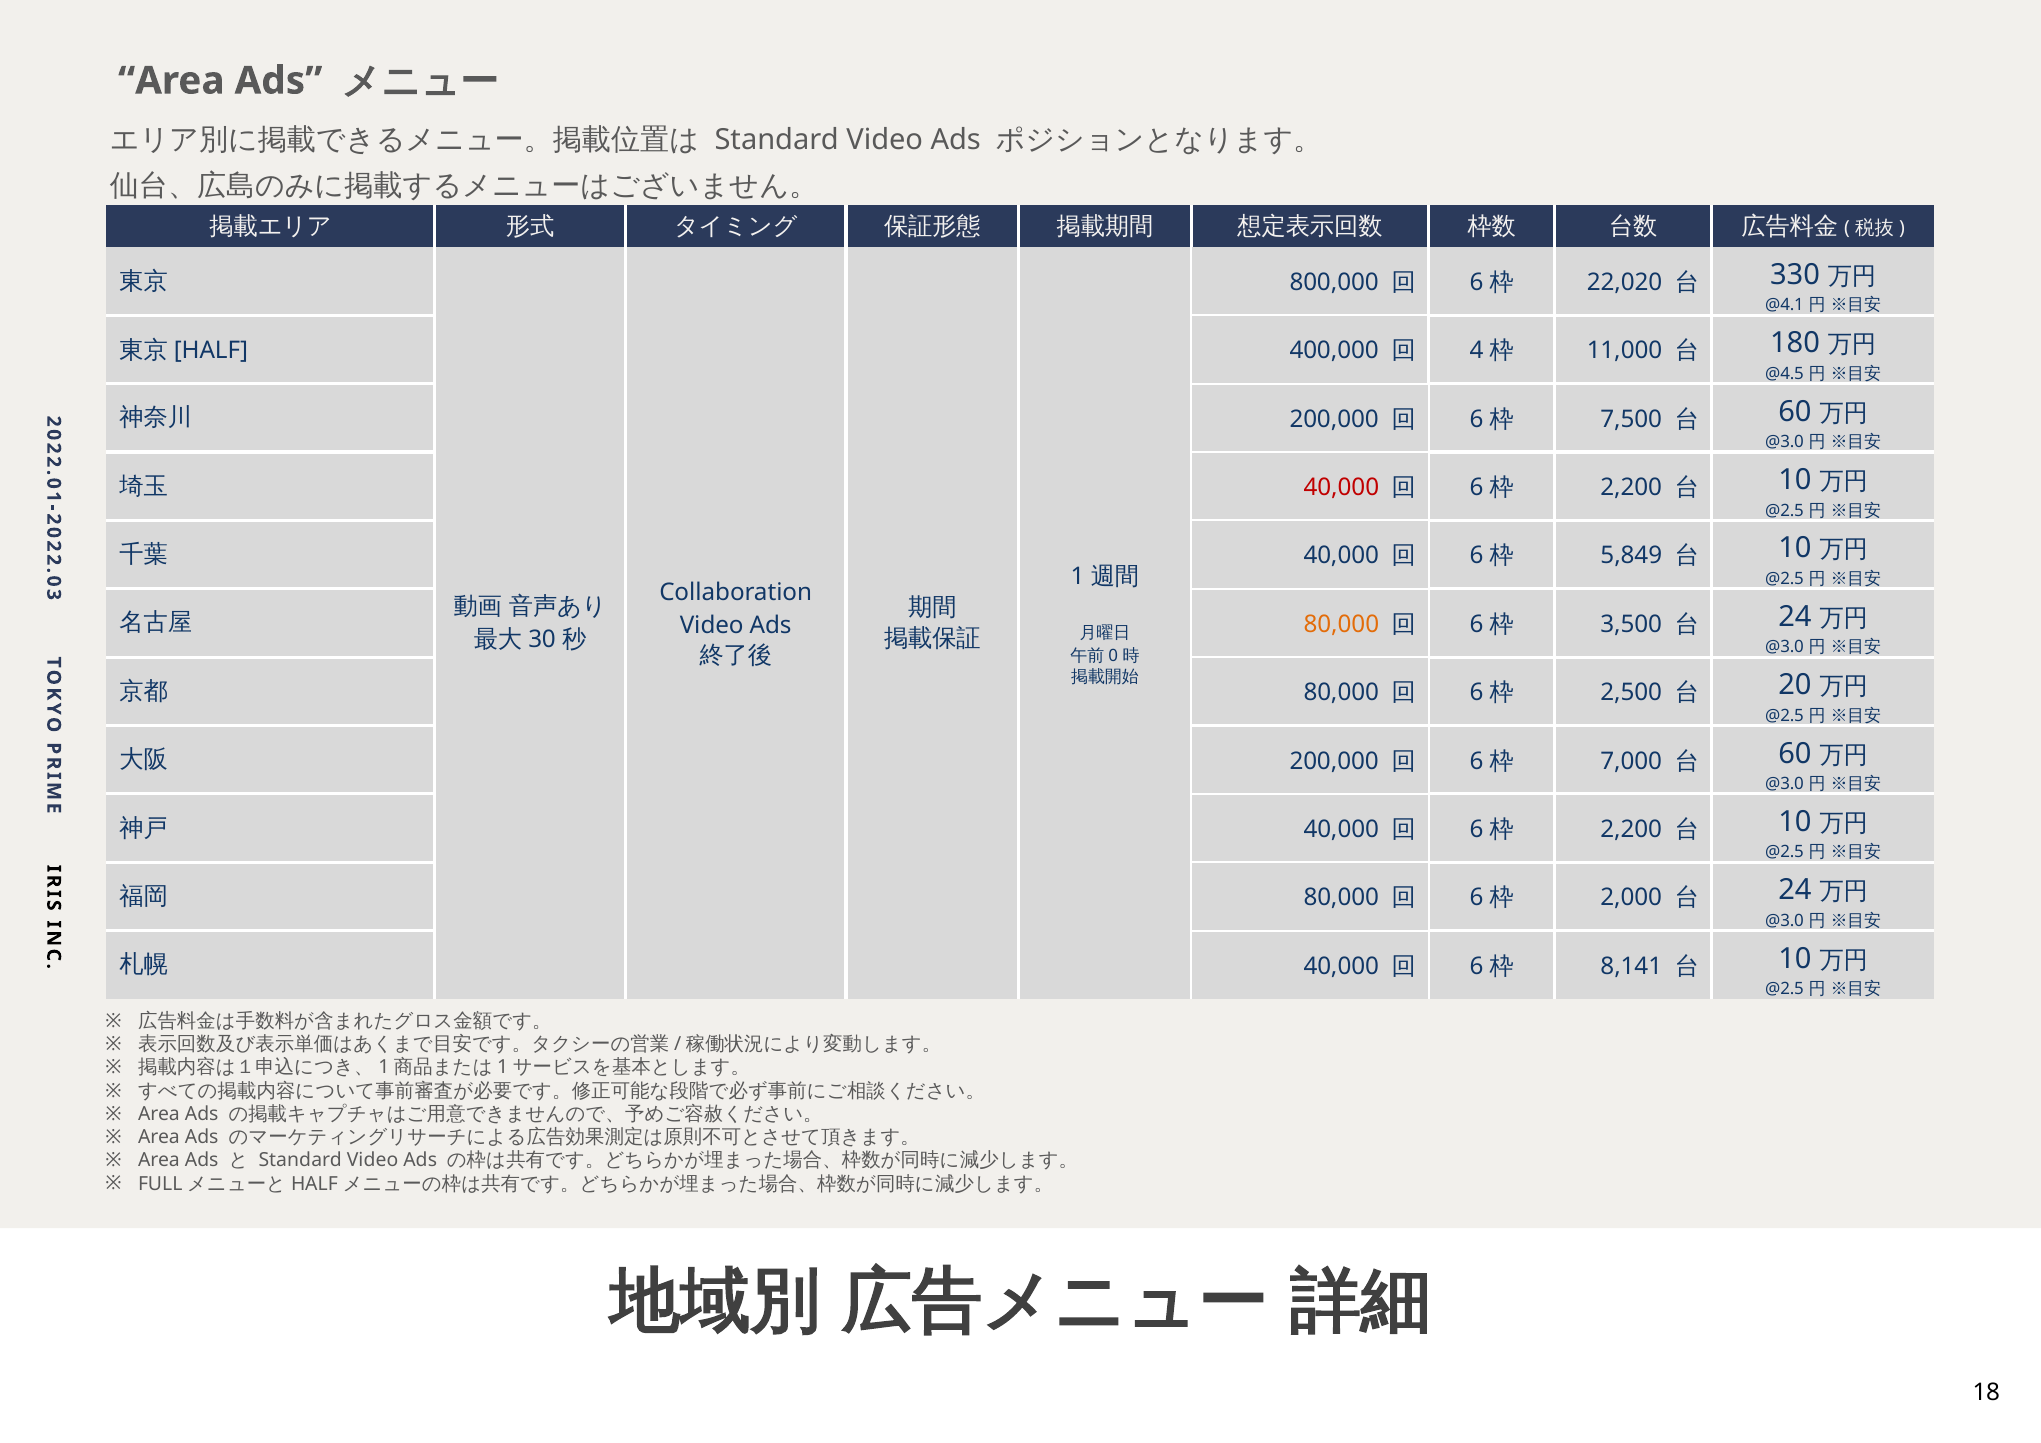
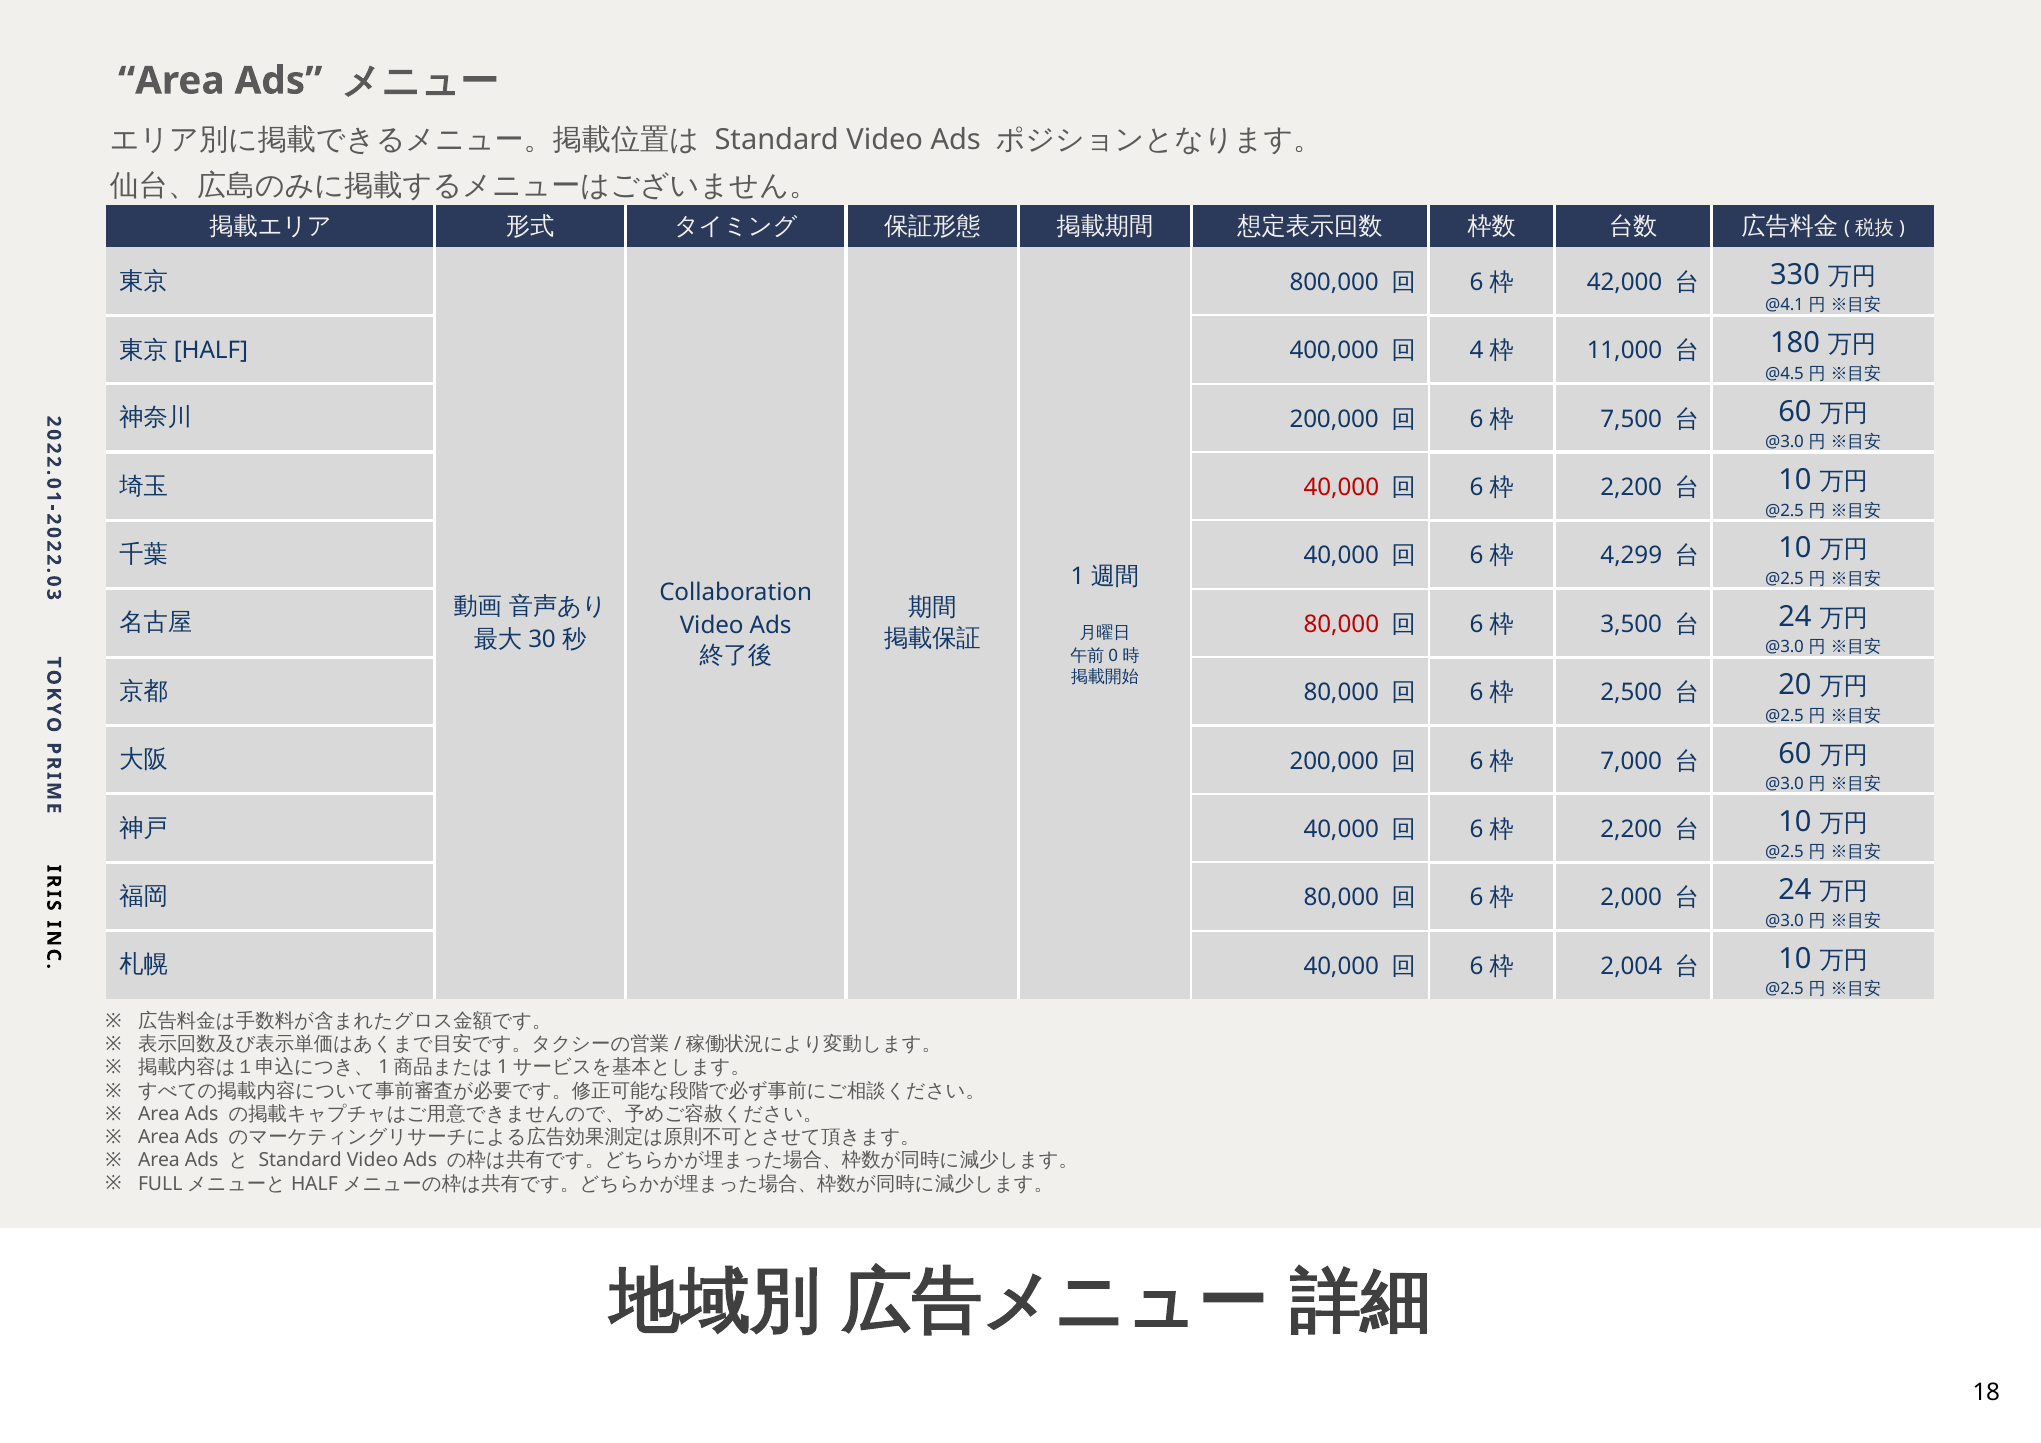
22,020: 22,020 -> 42,000
5,849: 5,849 -> 4,299
80,000 at (1341, 624) colour: orange -> red
8,141: 8,141 -> 2,004
